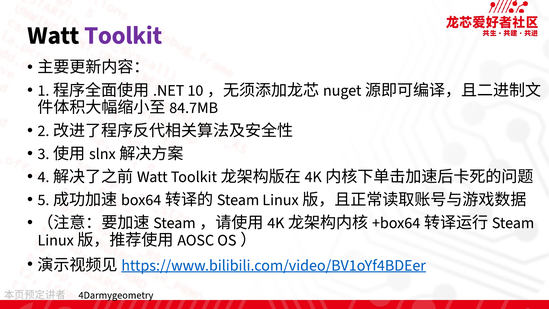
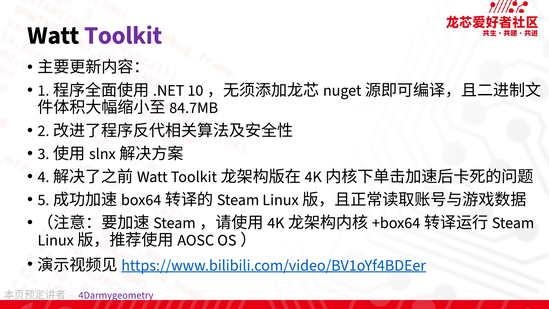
4Darmygeometry colour: black -> purple
